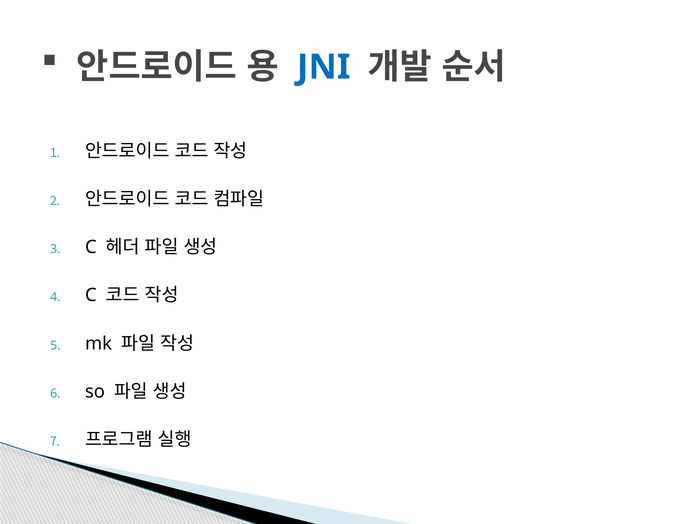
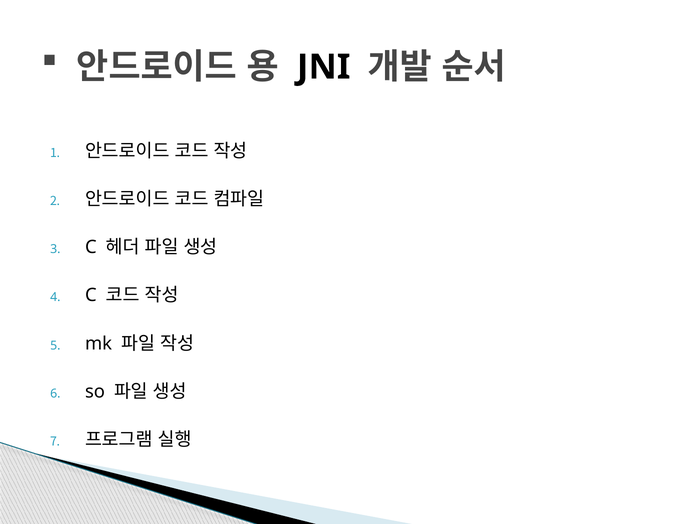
JNI colour: blue -> black
